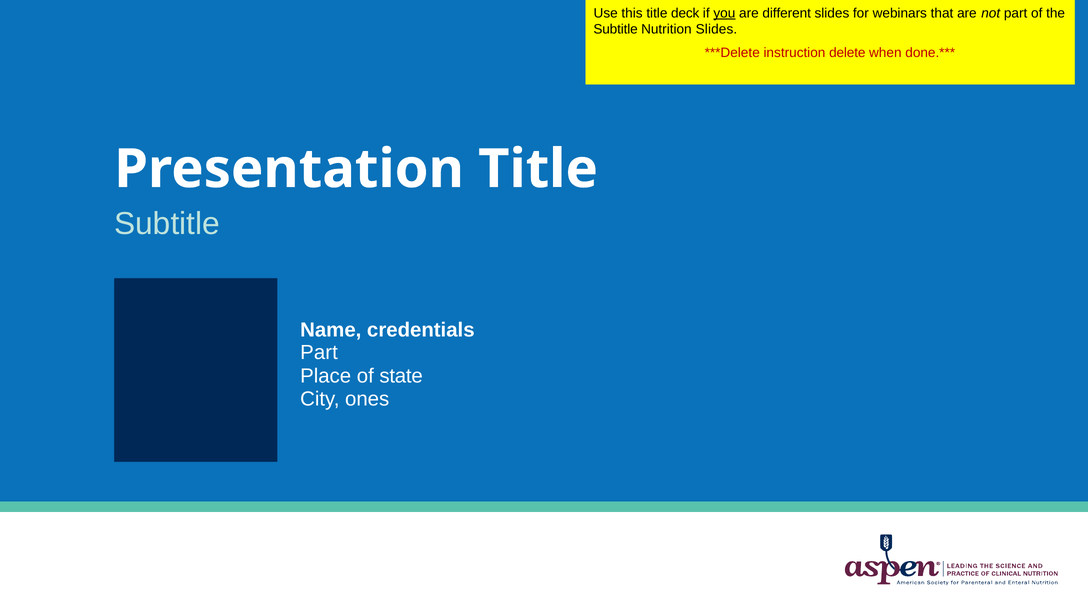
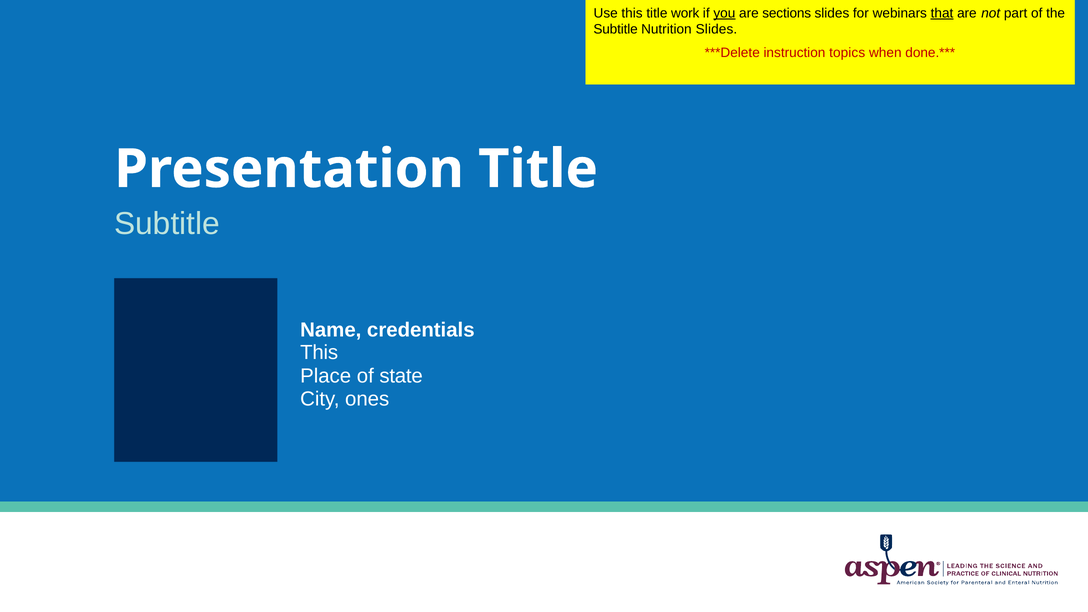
deck: deck -> work
different: different -> sections
that underline: none -> present
delete: delete -> topics
Part at (319, 353): Part -> This
